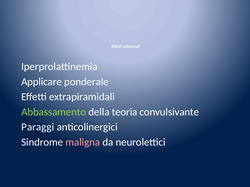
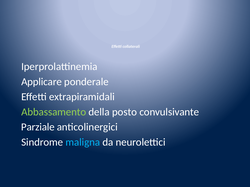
teoria: teoria -> posto
Paraggi: Paraggi -> Parziale
maligna colour: pink -> light blue
